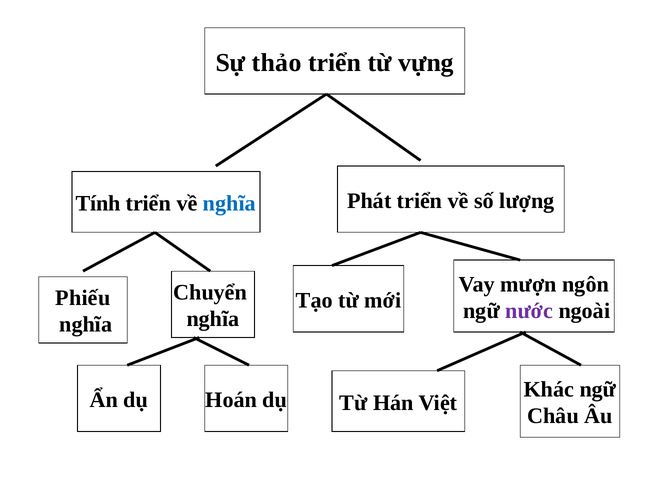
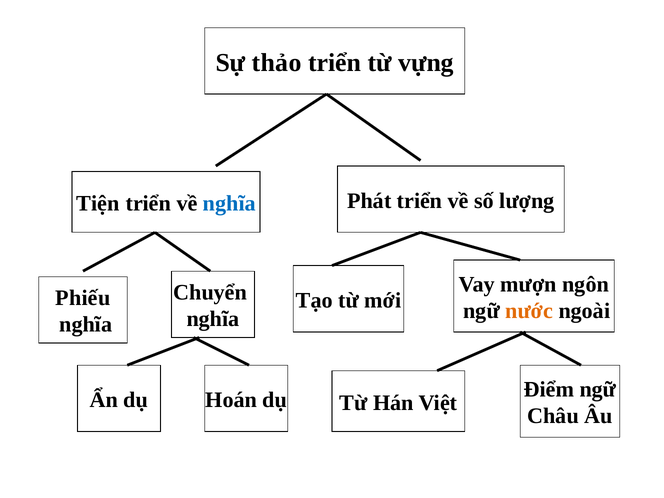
Tính: Tính -> Tiện
nước colour: purple -> orange
Khác: Khác -> Điểm
